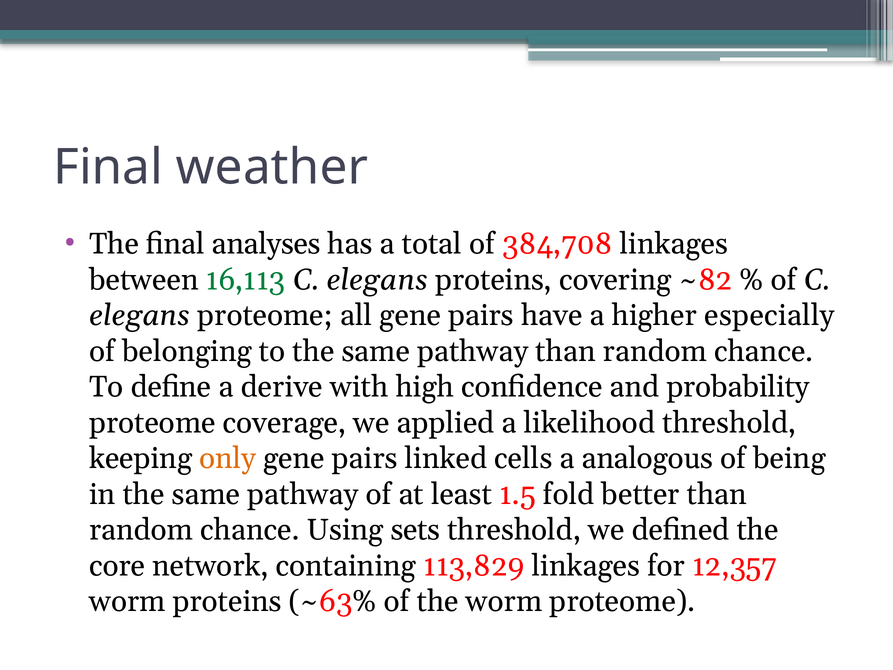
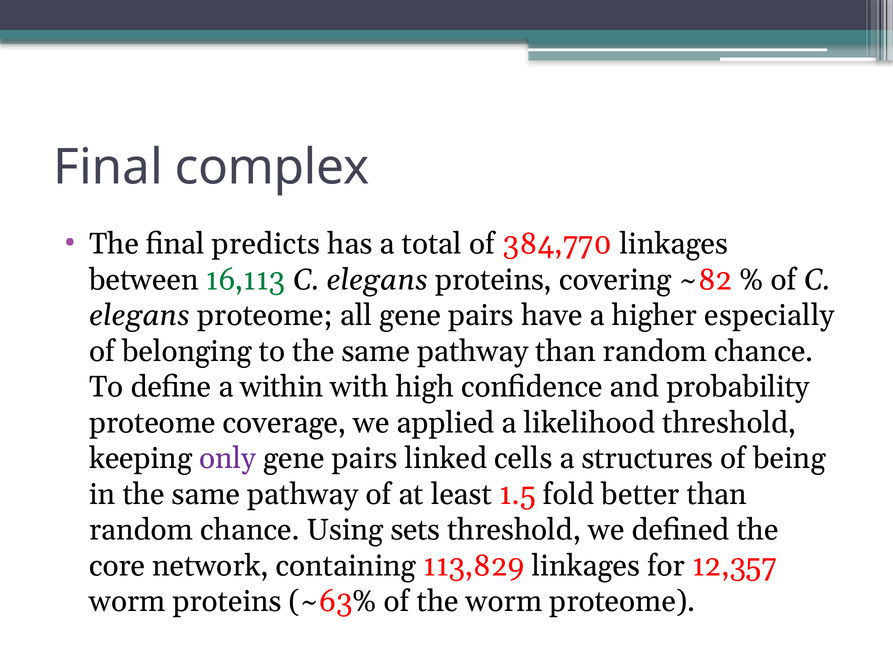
weather: weather -> complex
analyses: analyses -> predicts
384,708: 384,708 -> 384,770
derive: derive -> within
only colour: orange -> purple
analogous: analogous -> structures
